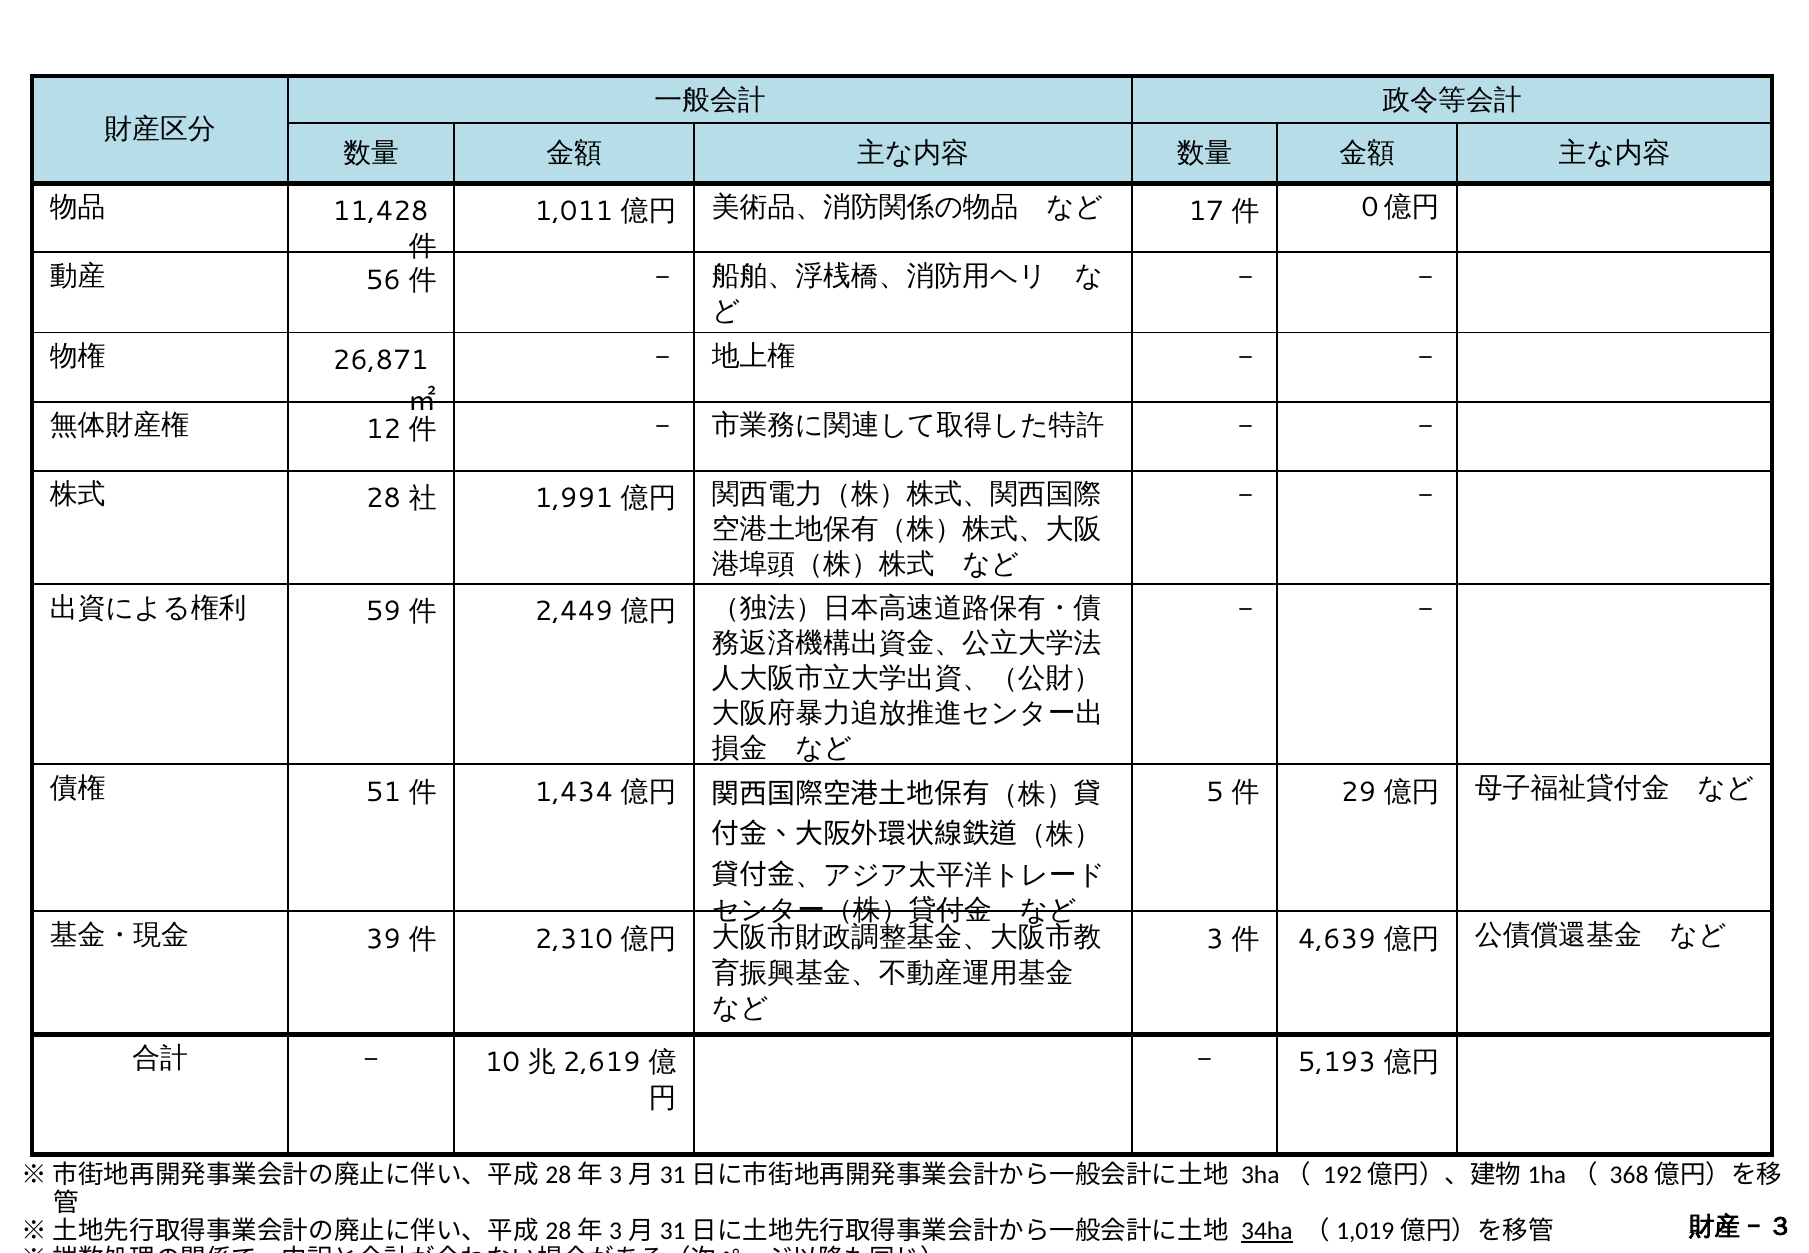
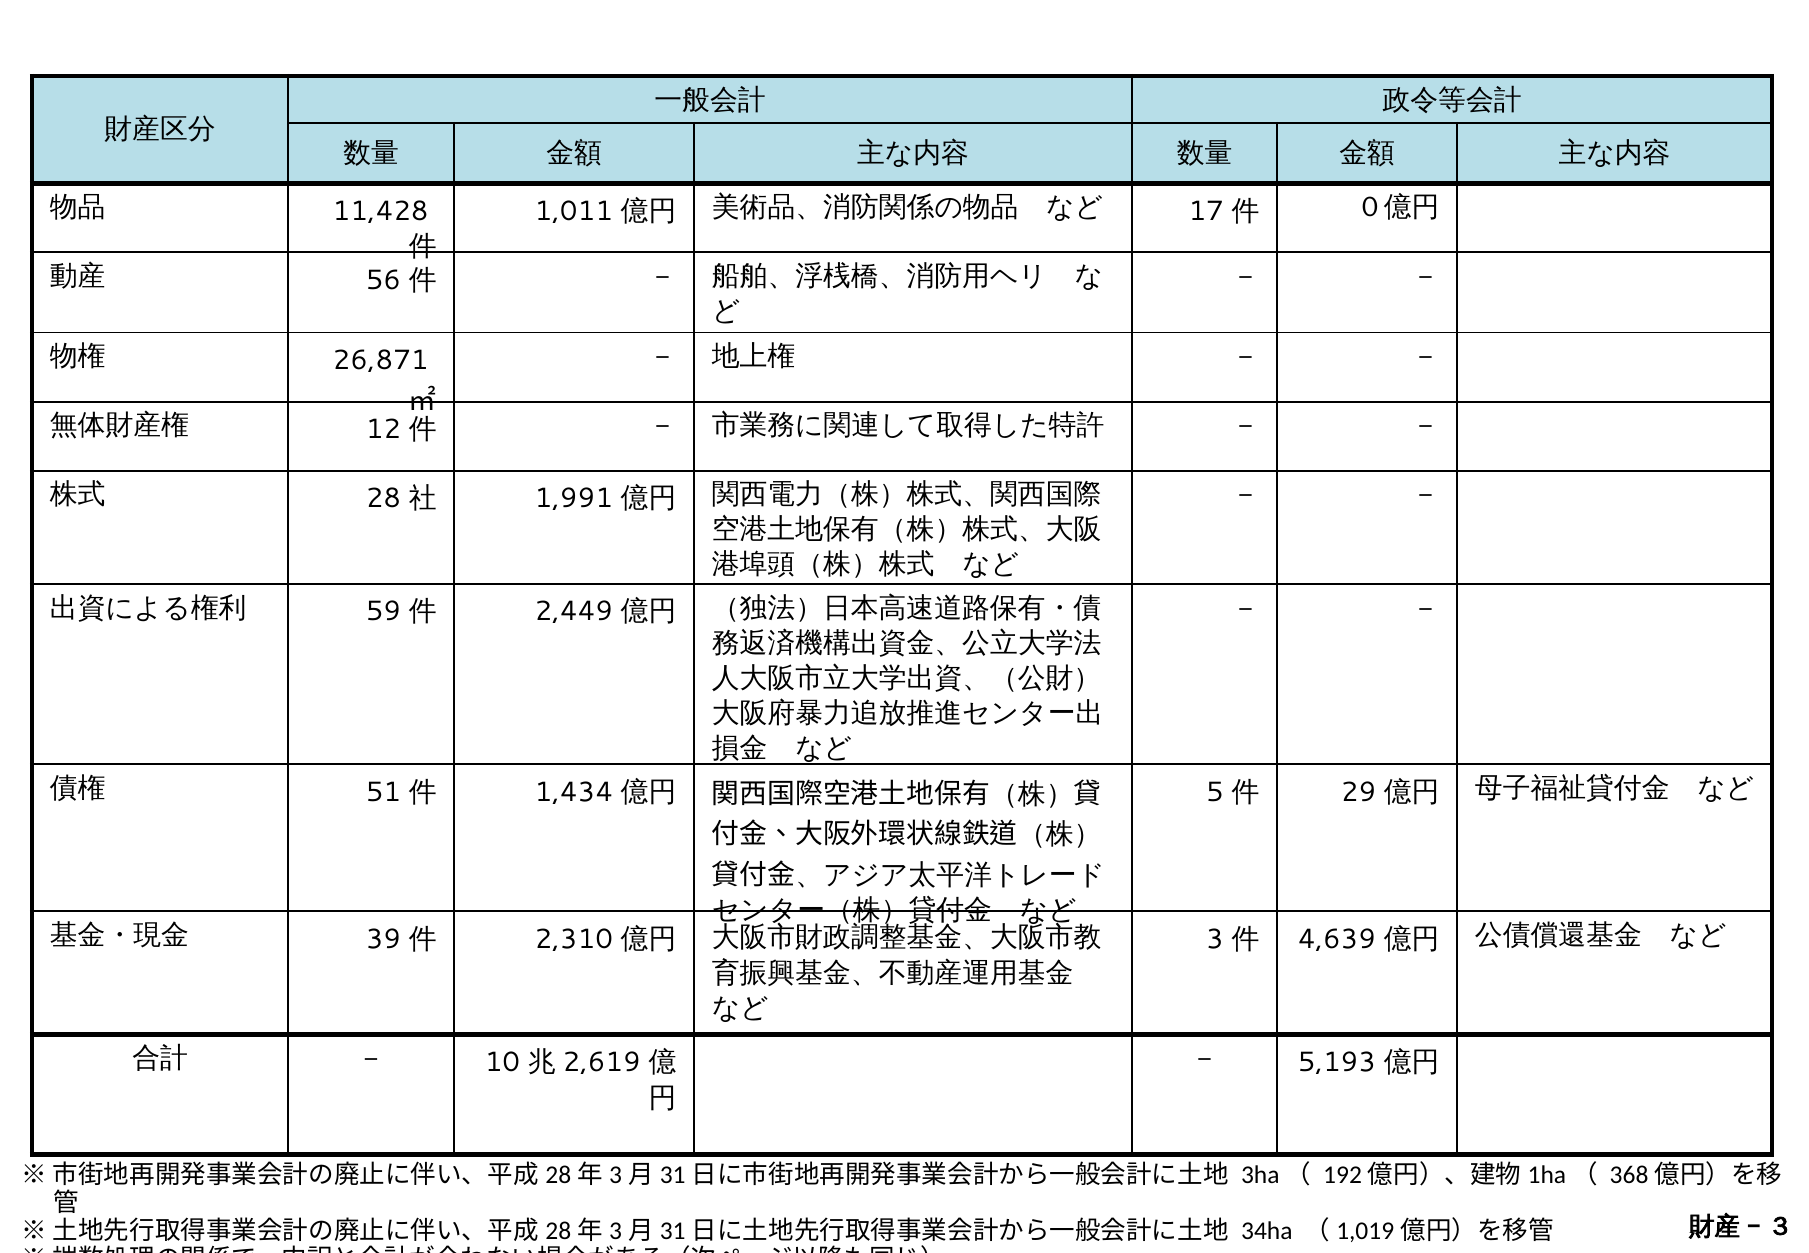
34ha underline: present -> none
